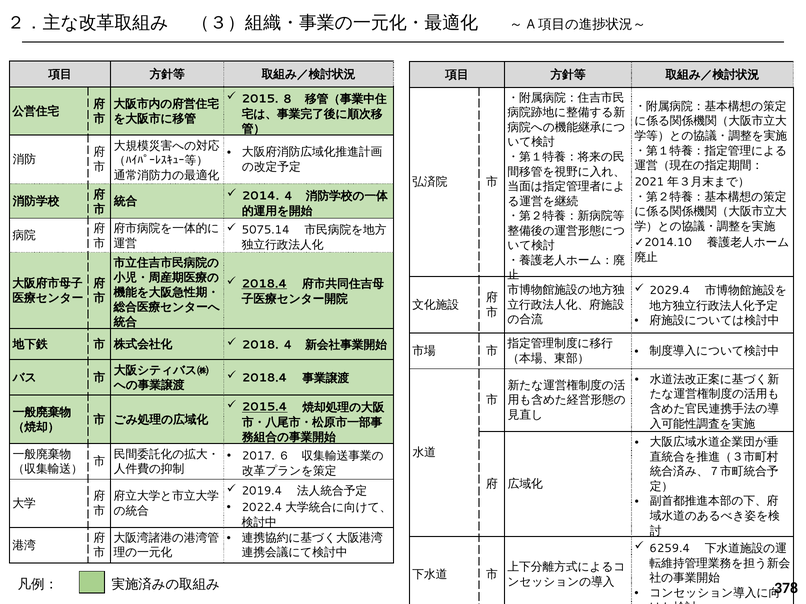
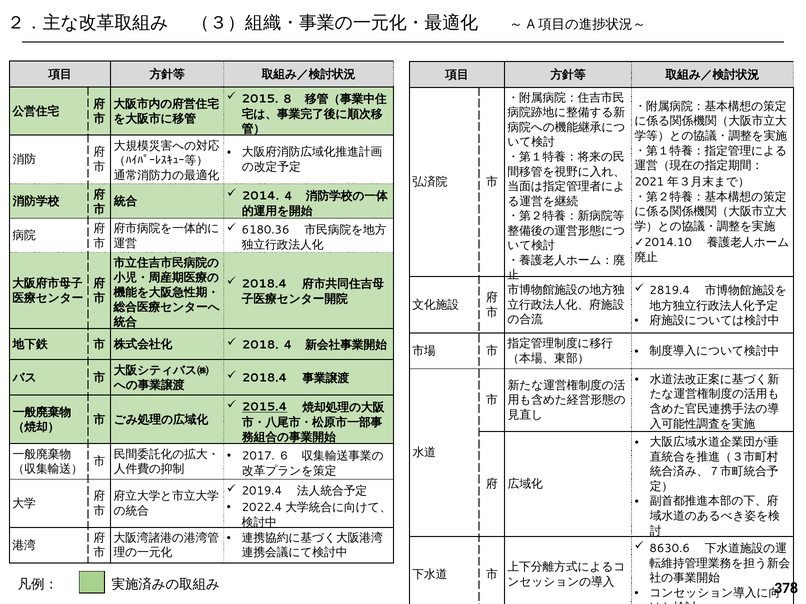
5075.14: 5075.14 -> 6180.36
2018.4 at (264, 284) underline: present -> none
2029.4: 2029.4 -> 2819.4
6259.4: 6259.4 -> 8630.6
